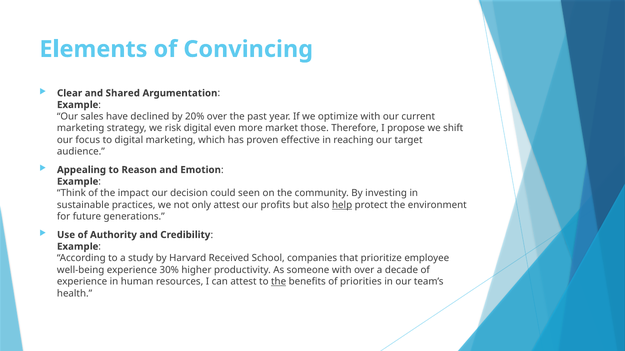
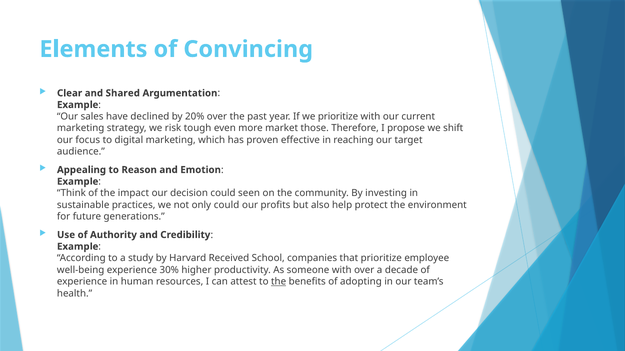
we optimize: optimize -> prioritize
risk digital: digital -> tough
only attest: attest -> could
help underline: present -> none
priorities: priorities -> adopting
